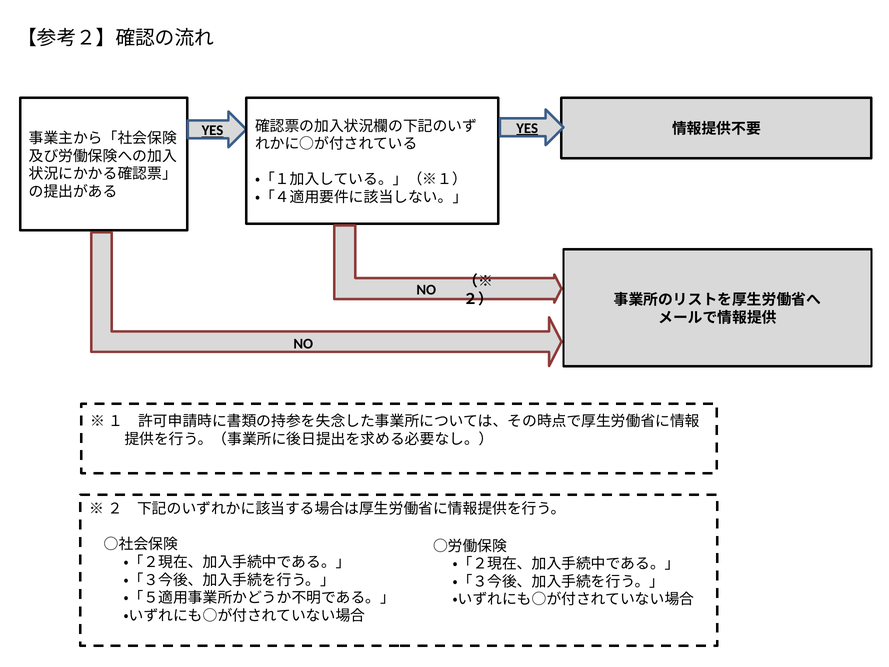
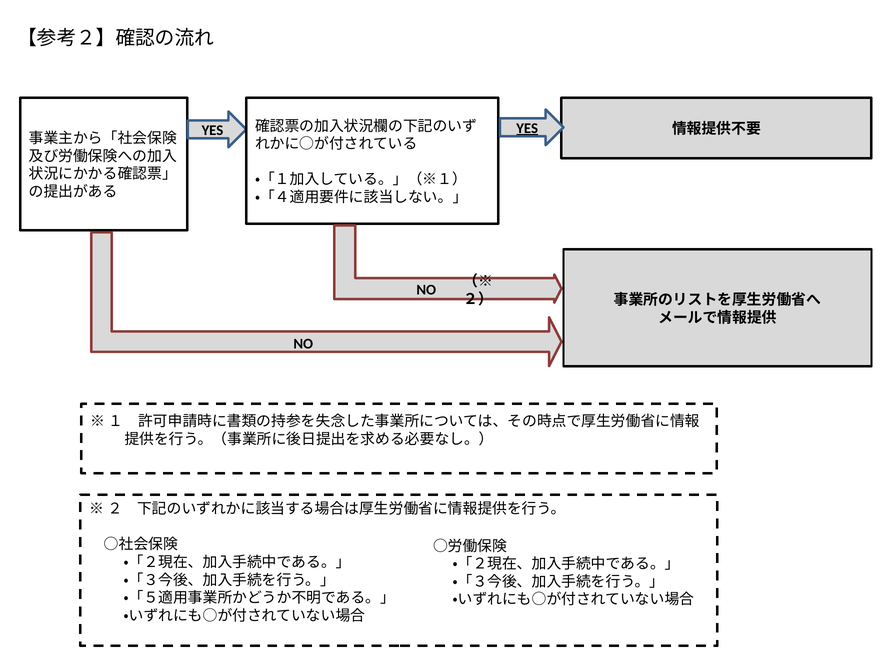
YES at (212, 130) underline: present -> none
